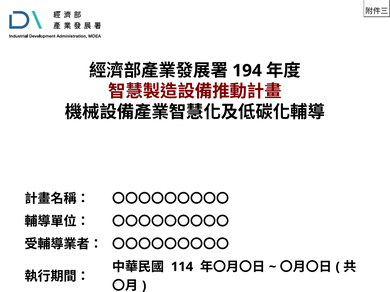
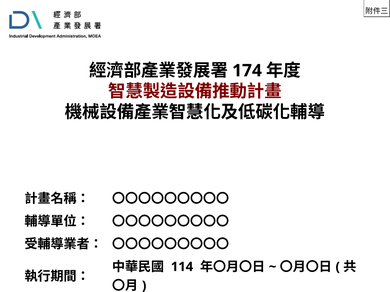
194: 194 -> 174
